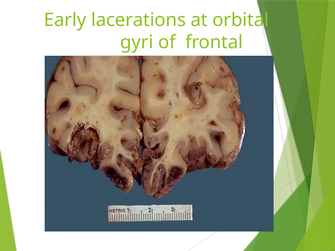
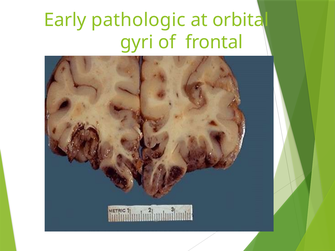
lacerations: lacerations -> pathologic
